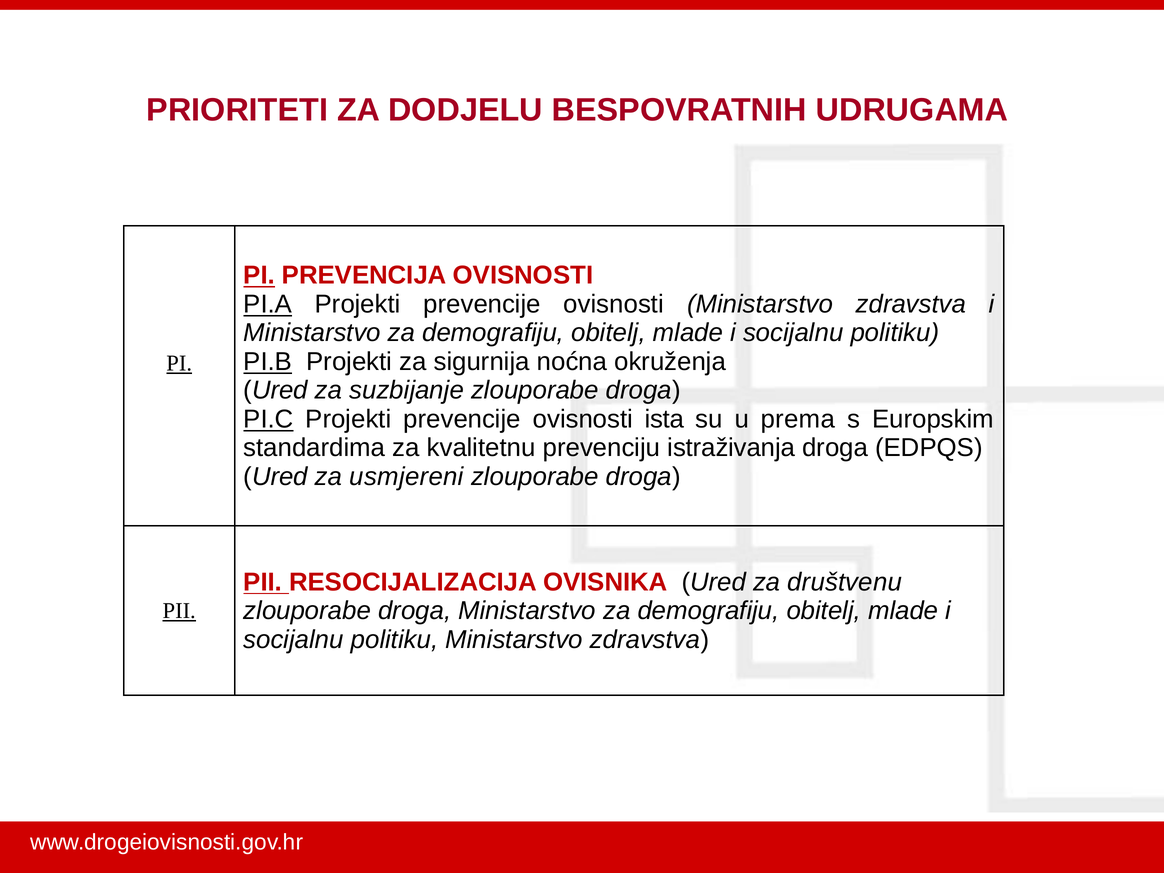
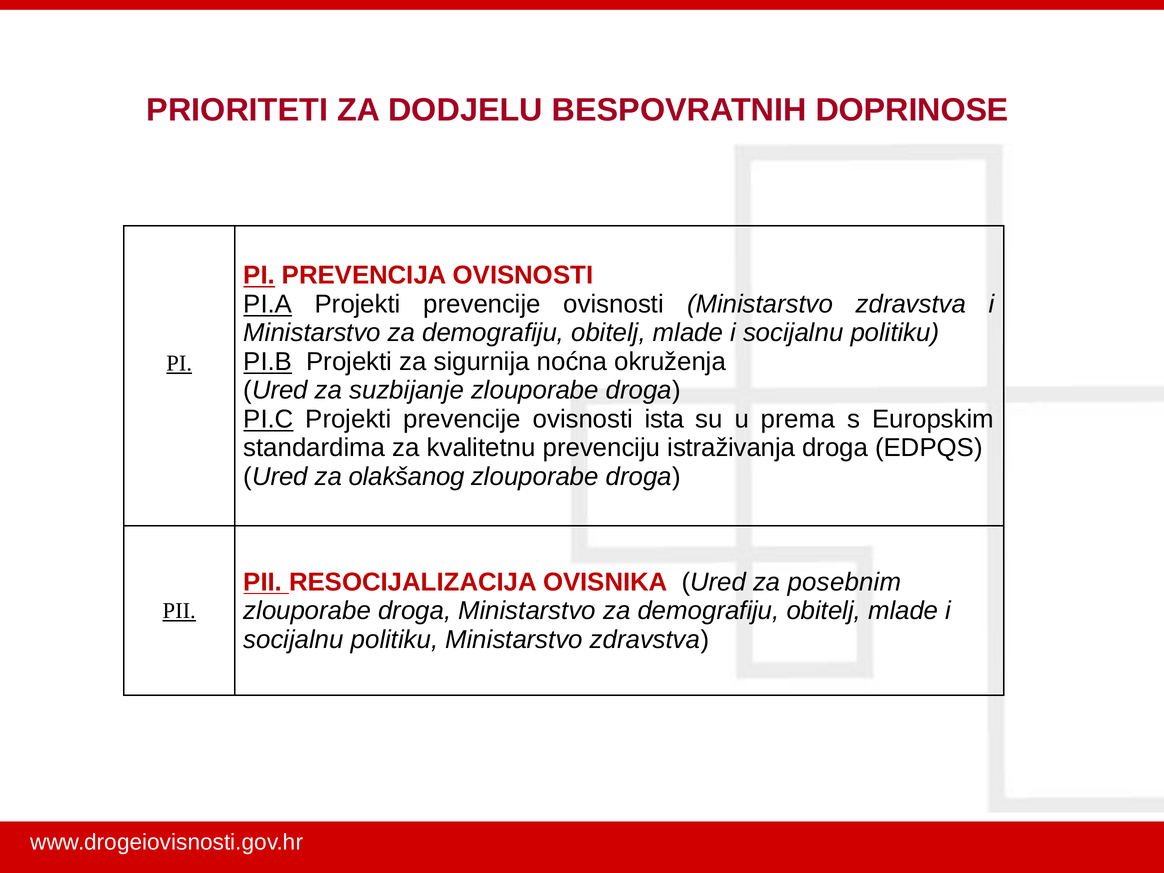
UDRUGAMA: UDRUGAMA -> DOPRINOSE
usmjereni: usmjereni -> olakšanog
društvenu: društvenu -> posebnim
